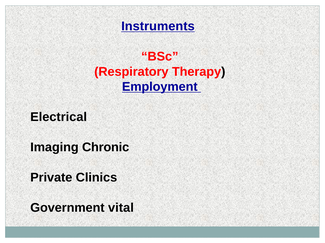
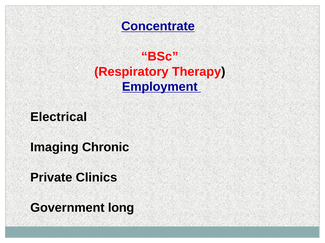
Instruments: Instruments -> Concentrate
vital: vital -> long
